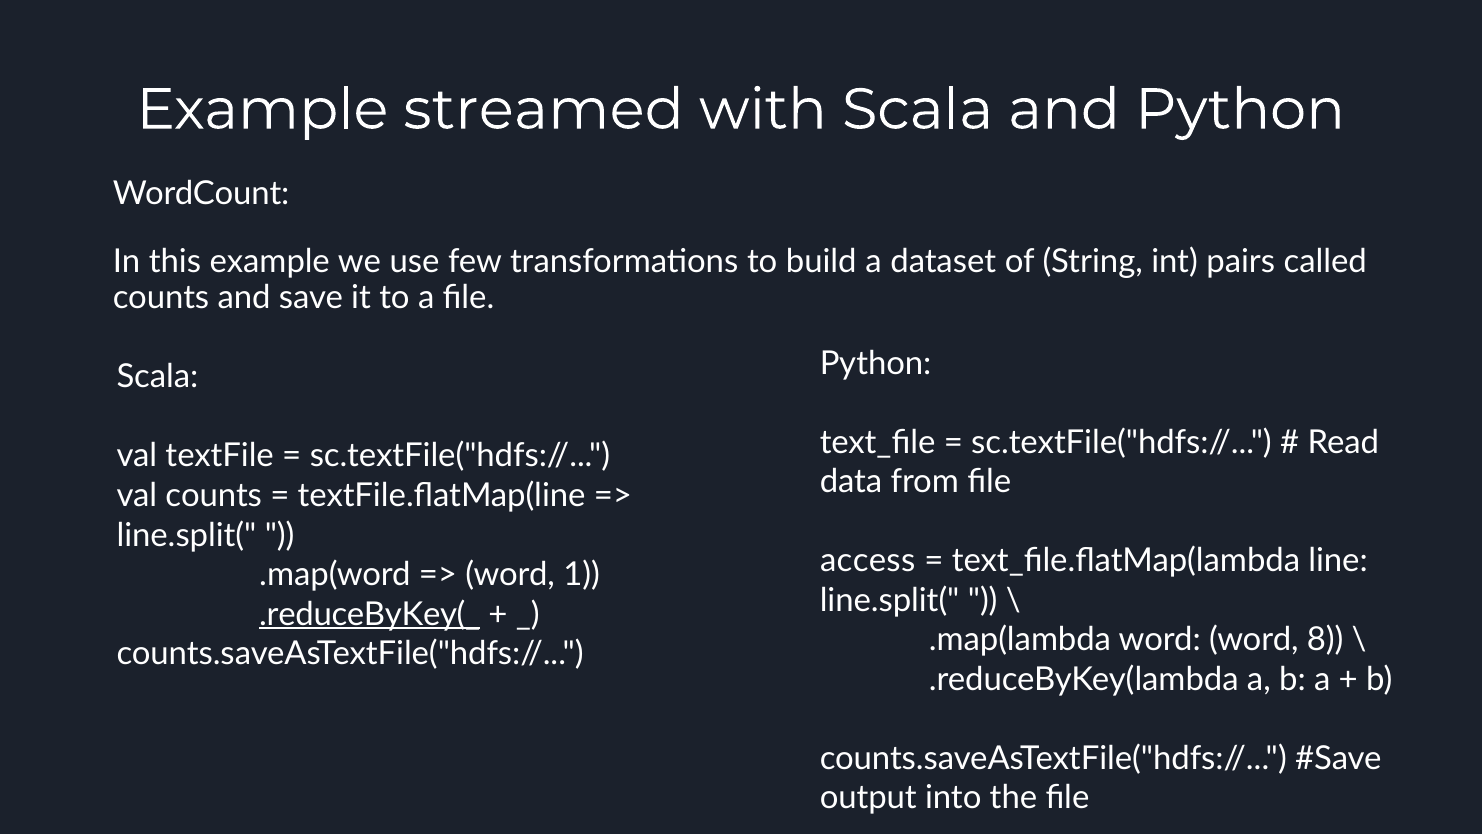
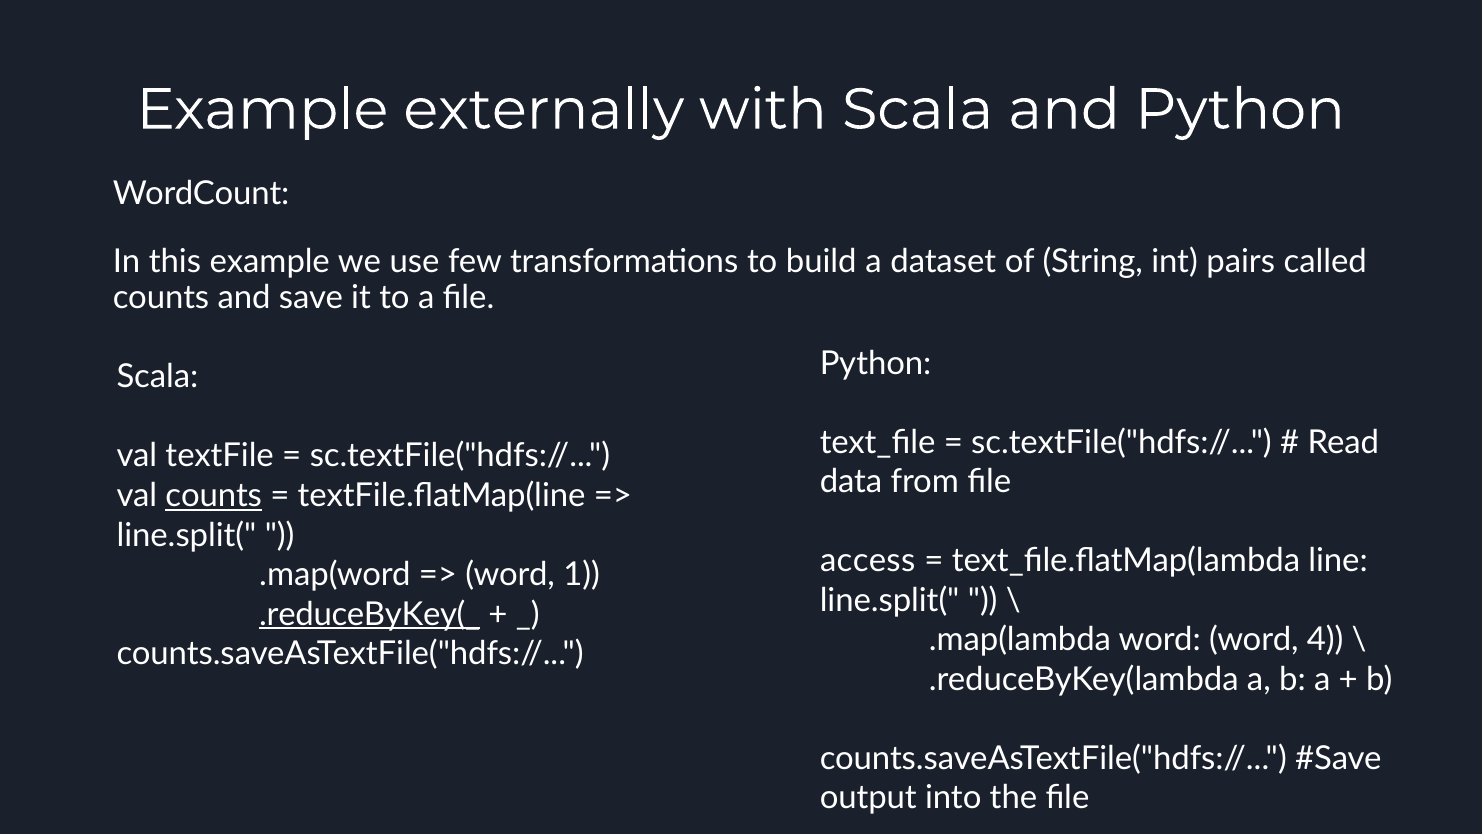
streamed: streamed -> externally
counts at (214, 495) underline: none -> present
8: 8 -> 4
